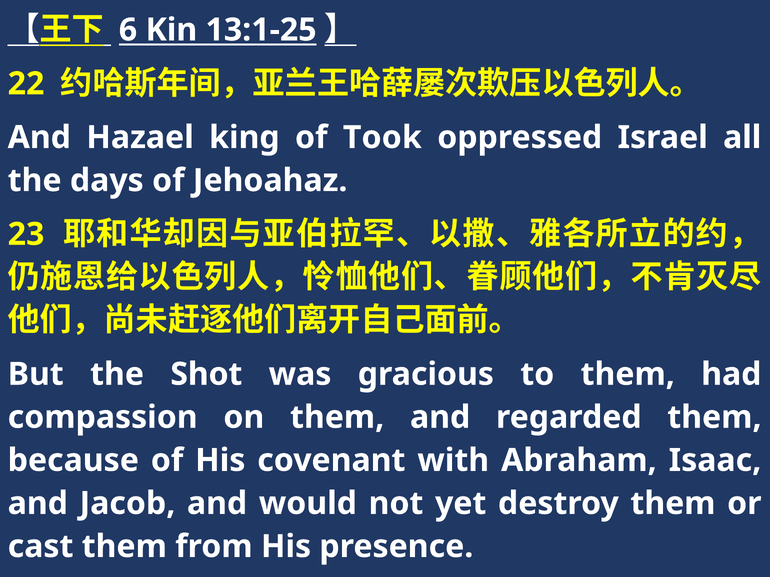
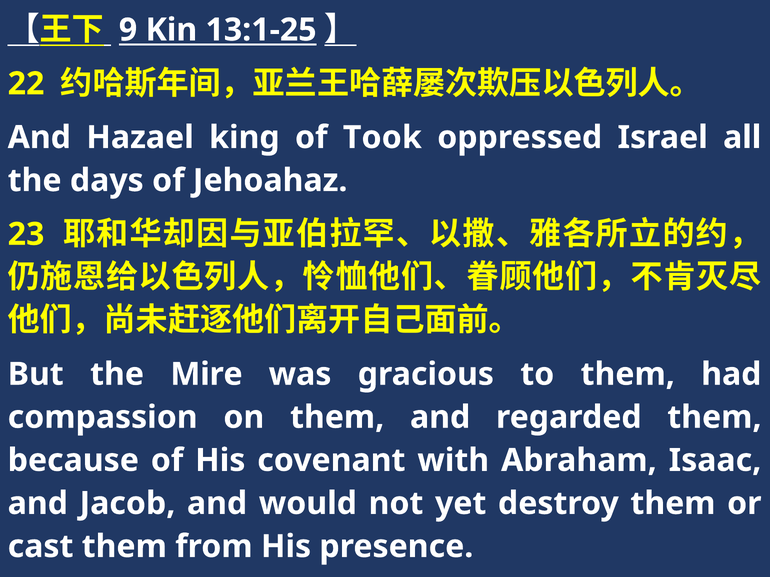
6: 6 -> 9
Shot: Shot -> Mire
